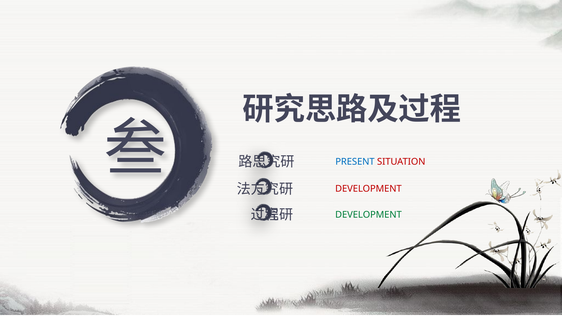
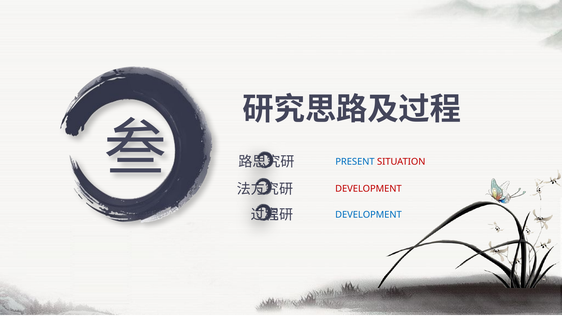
DEVELOPMENT at (368, 215) colour: green -> blue
